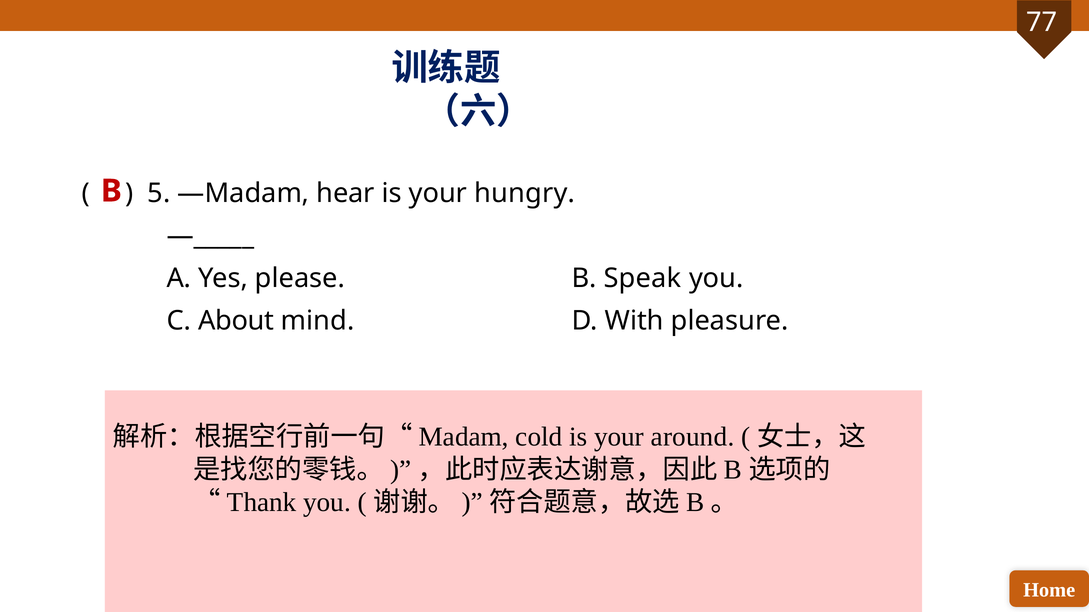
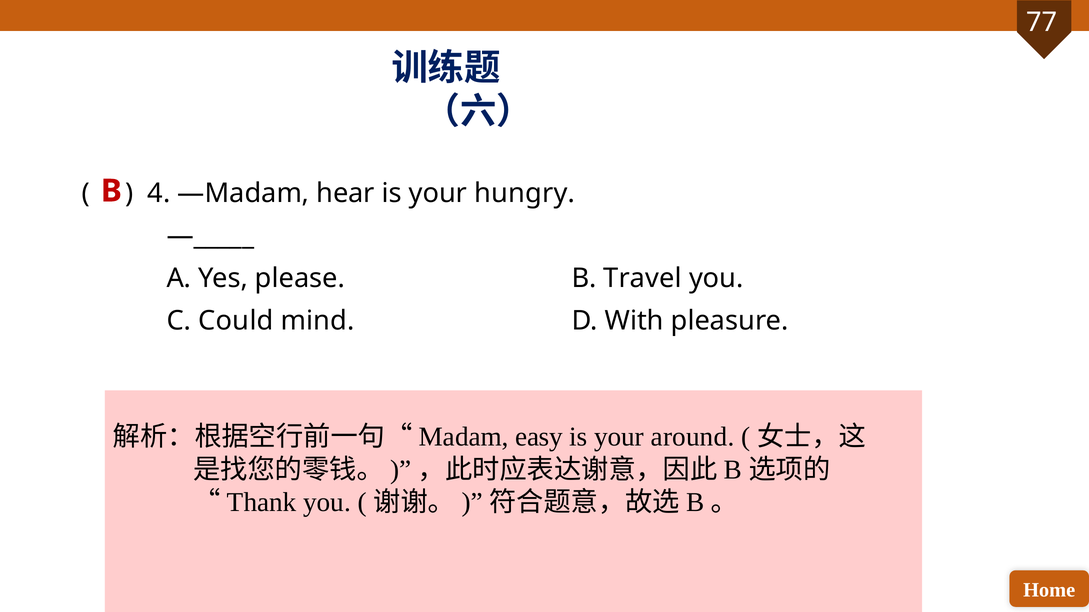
5: 5 -> 4
Speak: Speak -> Travel
About: About -> Could
cold: cold -> easy
